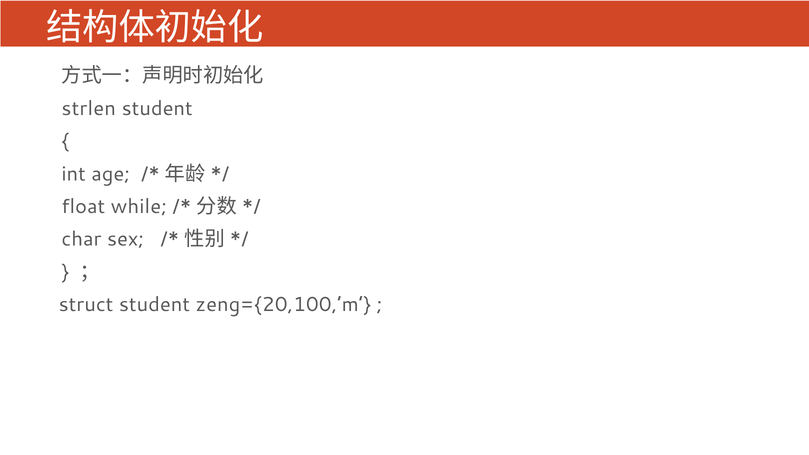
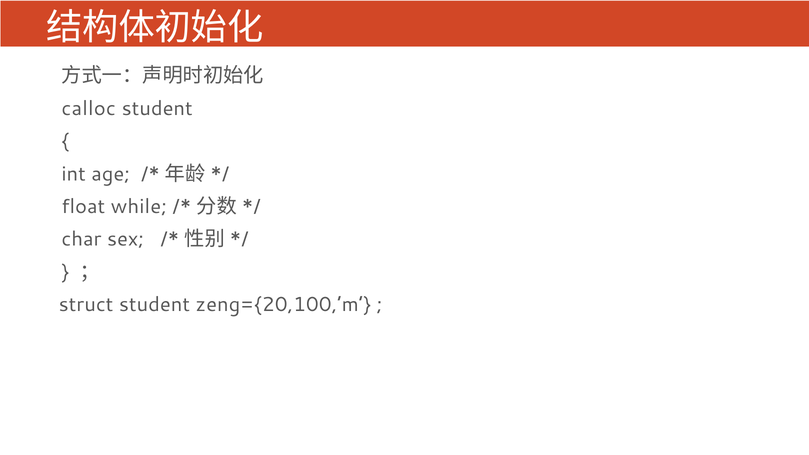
strlen: strlen -> calloc
